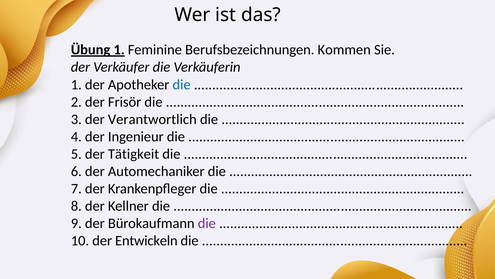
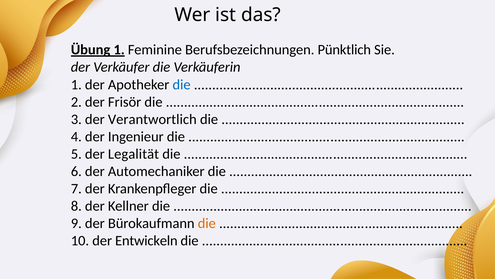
Kommen: Kommen -> Pünktlich
Tätigkeit: Tätigkeit -> Legalität
die at (207, 223) colour: purple -> orange
